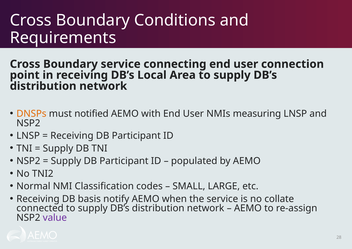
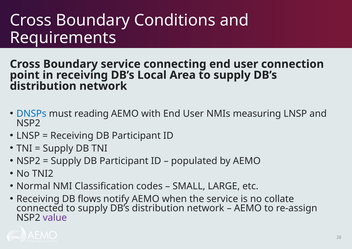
DNSPs colour: orange -> blue
notified: notified -> reading
basis: basis -> flows
